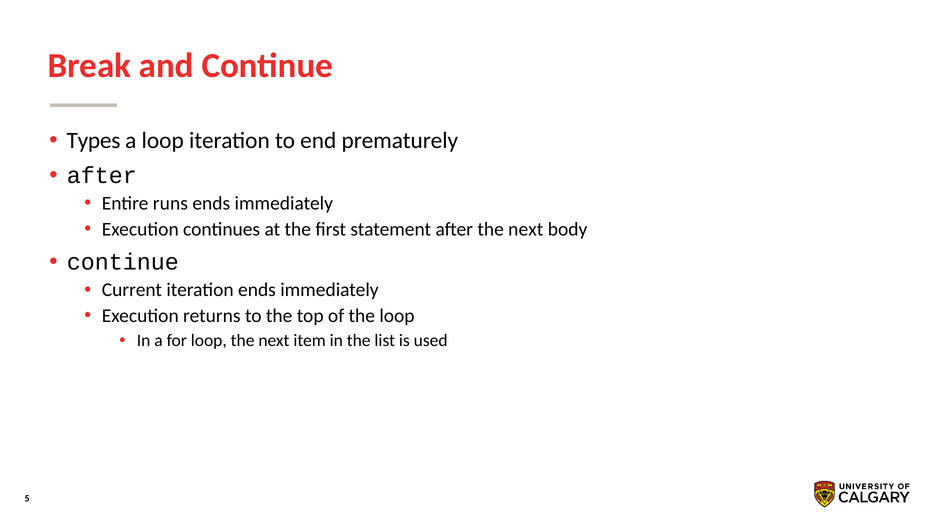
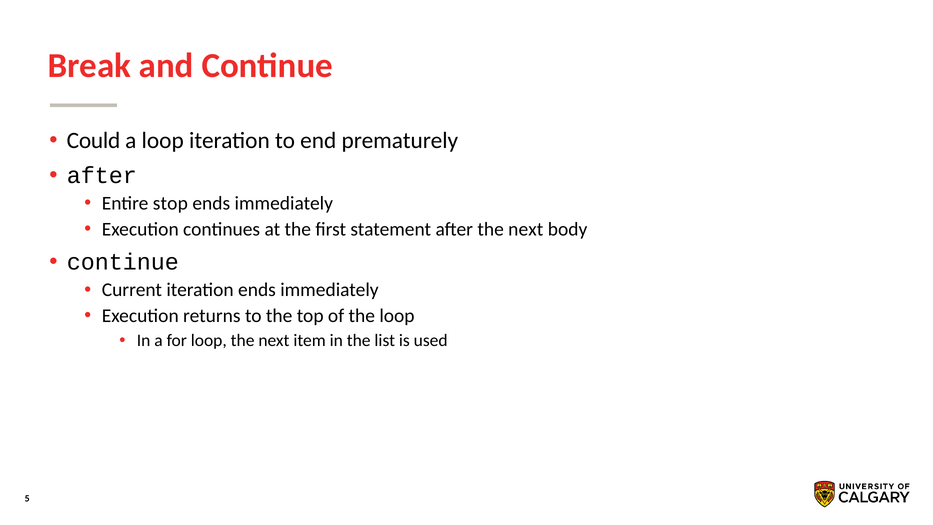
Types: Types -> Could
runs: runs -> stop
